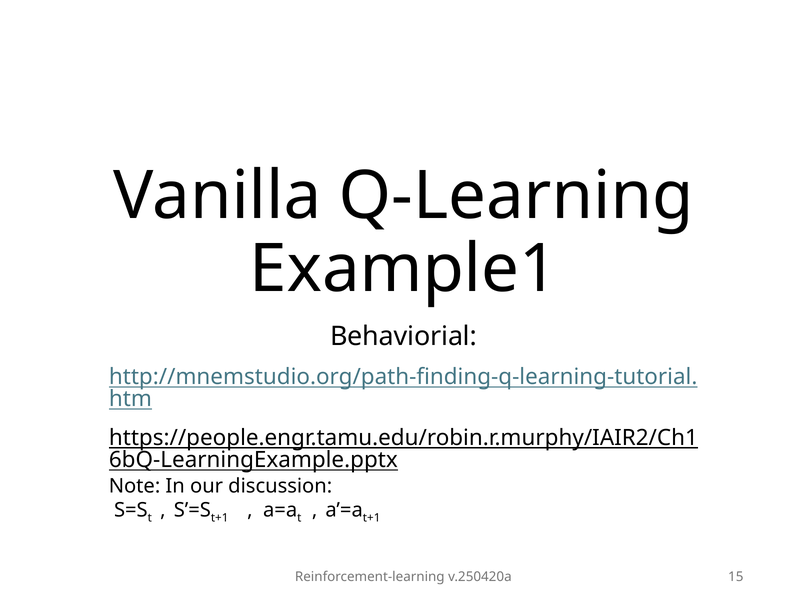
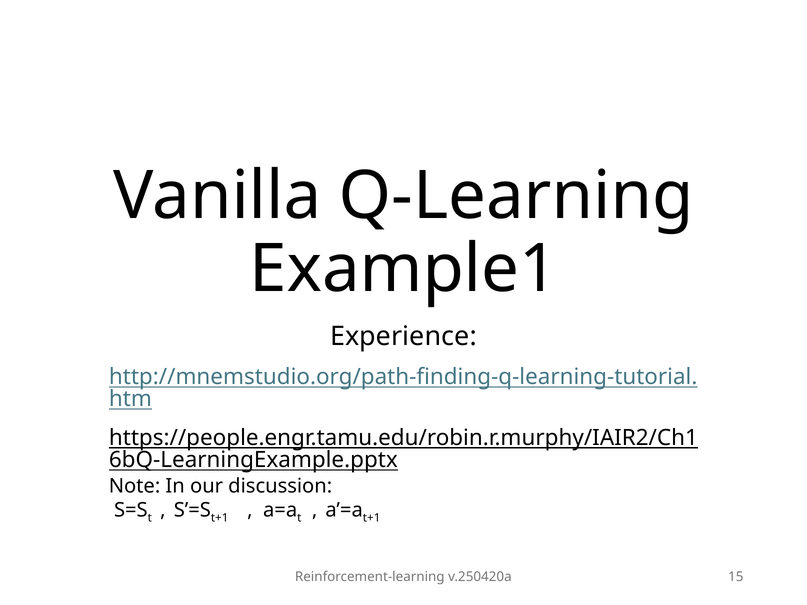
Behaviorial: Behaviorial -> Experience
